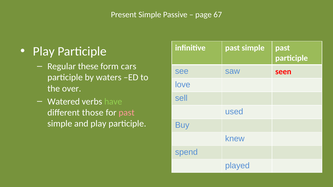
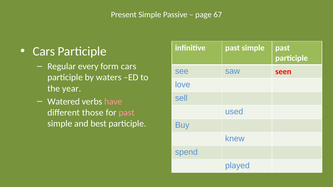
Play at (44, 52): Play -> Cars
these: these -> every
over: over -> year
have colour: light green -> pink
and play: play -> best
